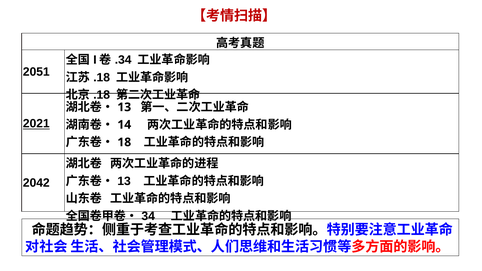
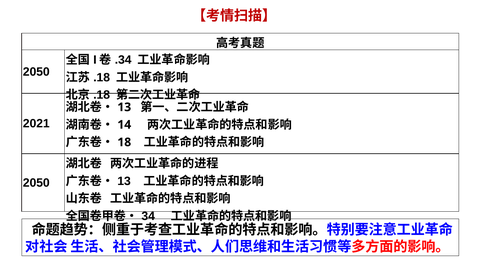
2051 at (36, 72): 2051 -> 2050
2021 underline: present -> none
2042 at (36, 183): 2042 -> 2050
